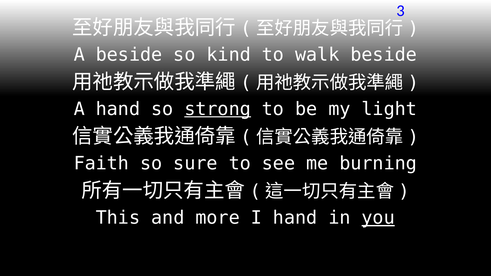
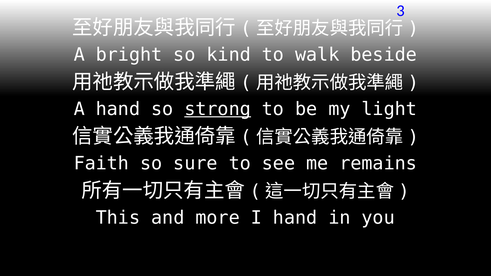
A beside: beside -> bright
burning: burning -> remains
you underline: present -> none
